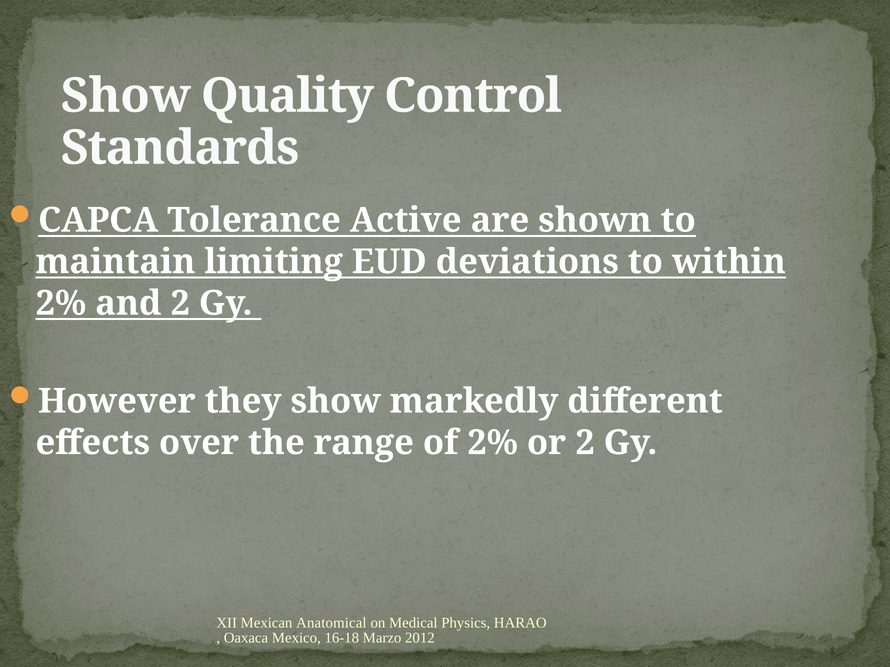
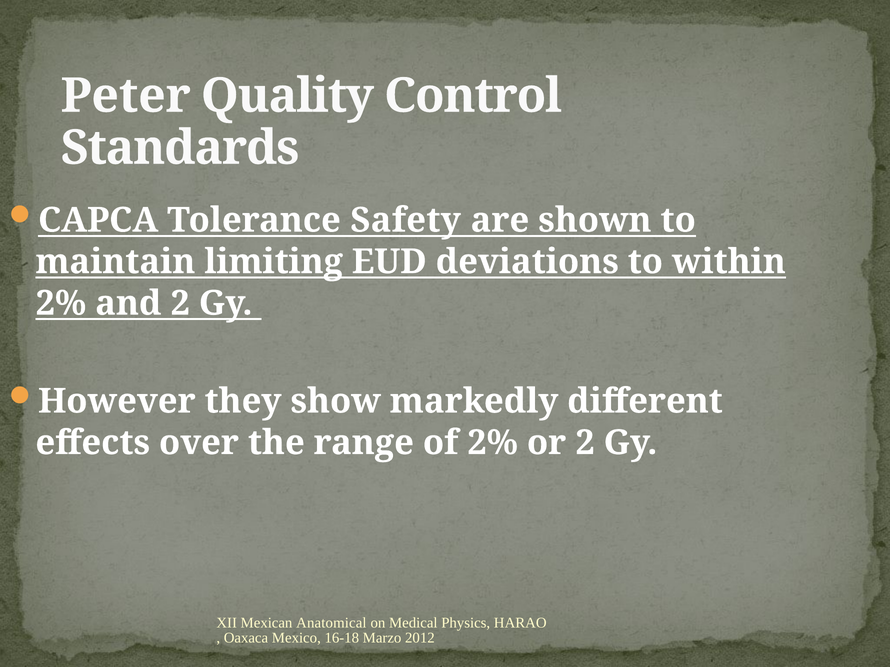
Show at (126, 96): Show -> Peter
Active: Active -> Safety
